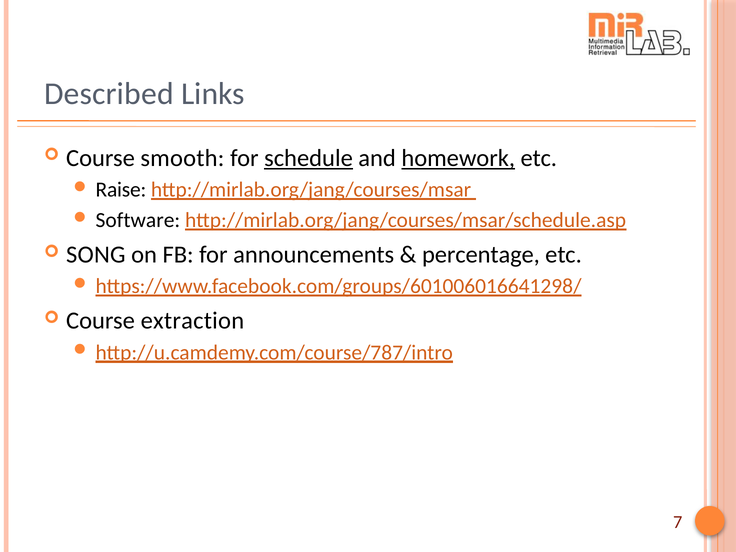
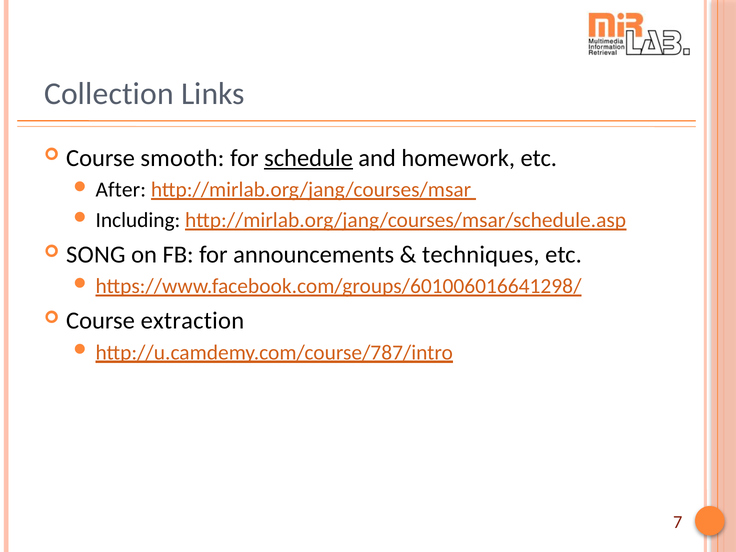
Described: Described -> Collection
homework underline: present -> none
Raise: Raise -> After
Software: Software -> Including
percentage: percentage -> techniques
